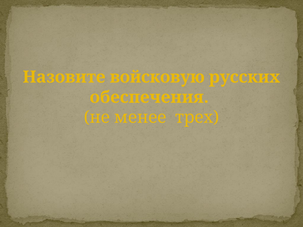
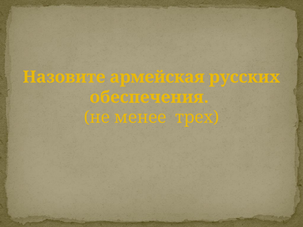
войсковую: войсковую -> армейская
